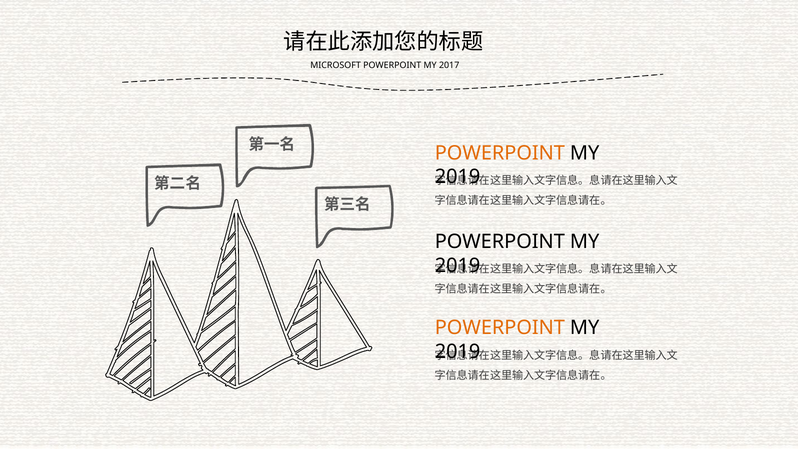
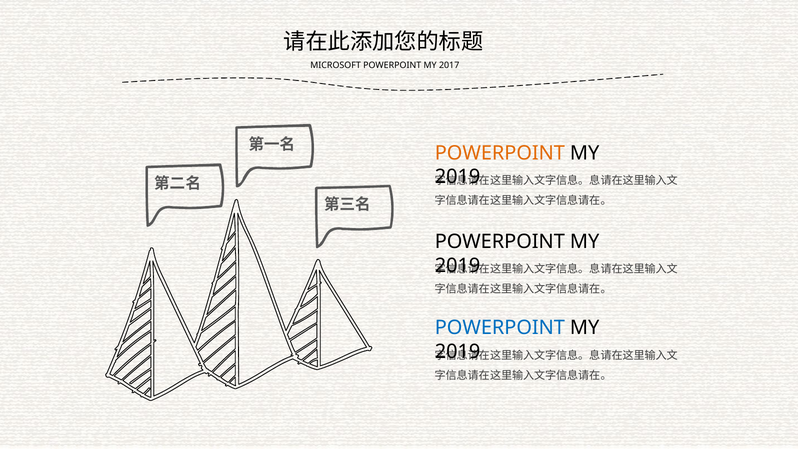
POWERPOINT at (500, 328) colour: orange -> blue
